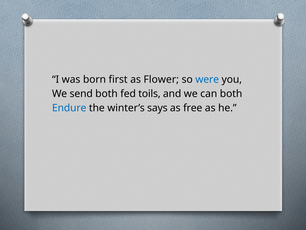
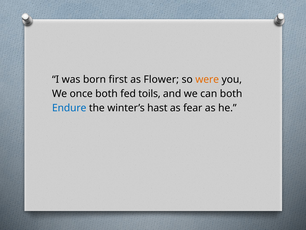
were colour: blue -> orange
send: send -> once
says: says -> hast
free: free -> fear
